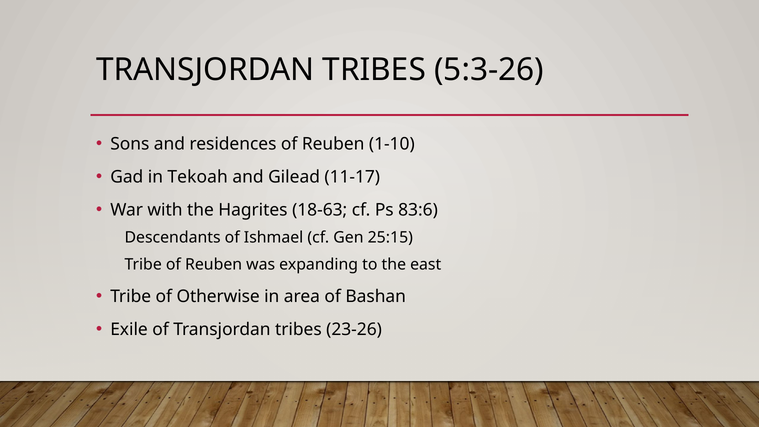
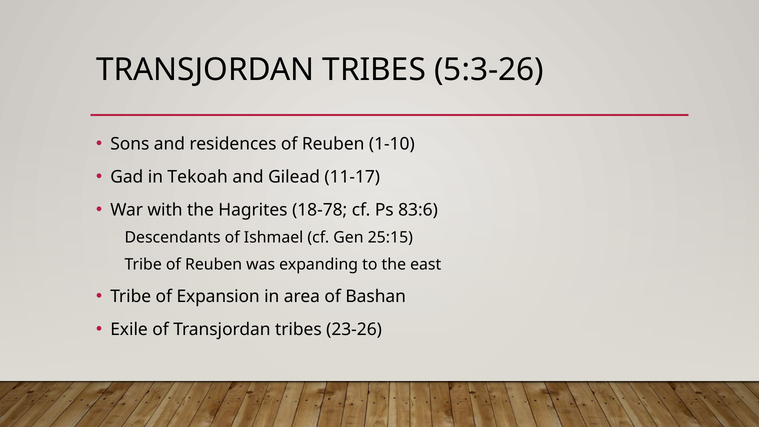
18-63: 18-63 -> 18-78
Otherwise: Otherwise -> Expansion
